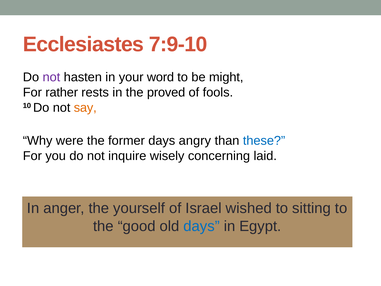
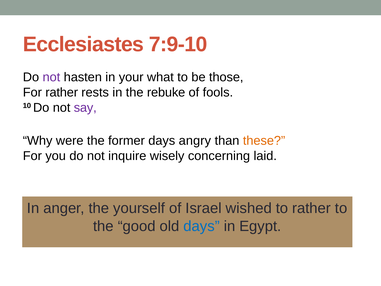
word: word -> what
might: might -> those
proved: proved -> rebuke
say colour: orange -> purple
these colour: blue -> orange
to sitting: sitting -> rather
